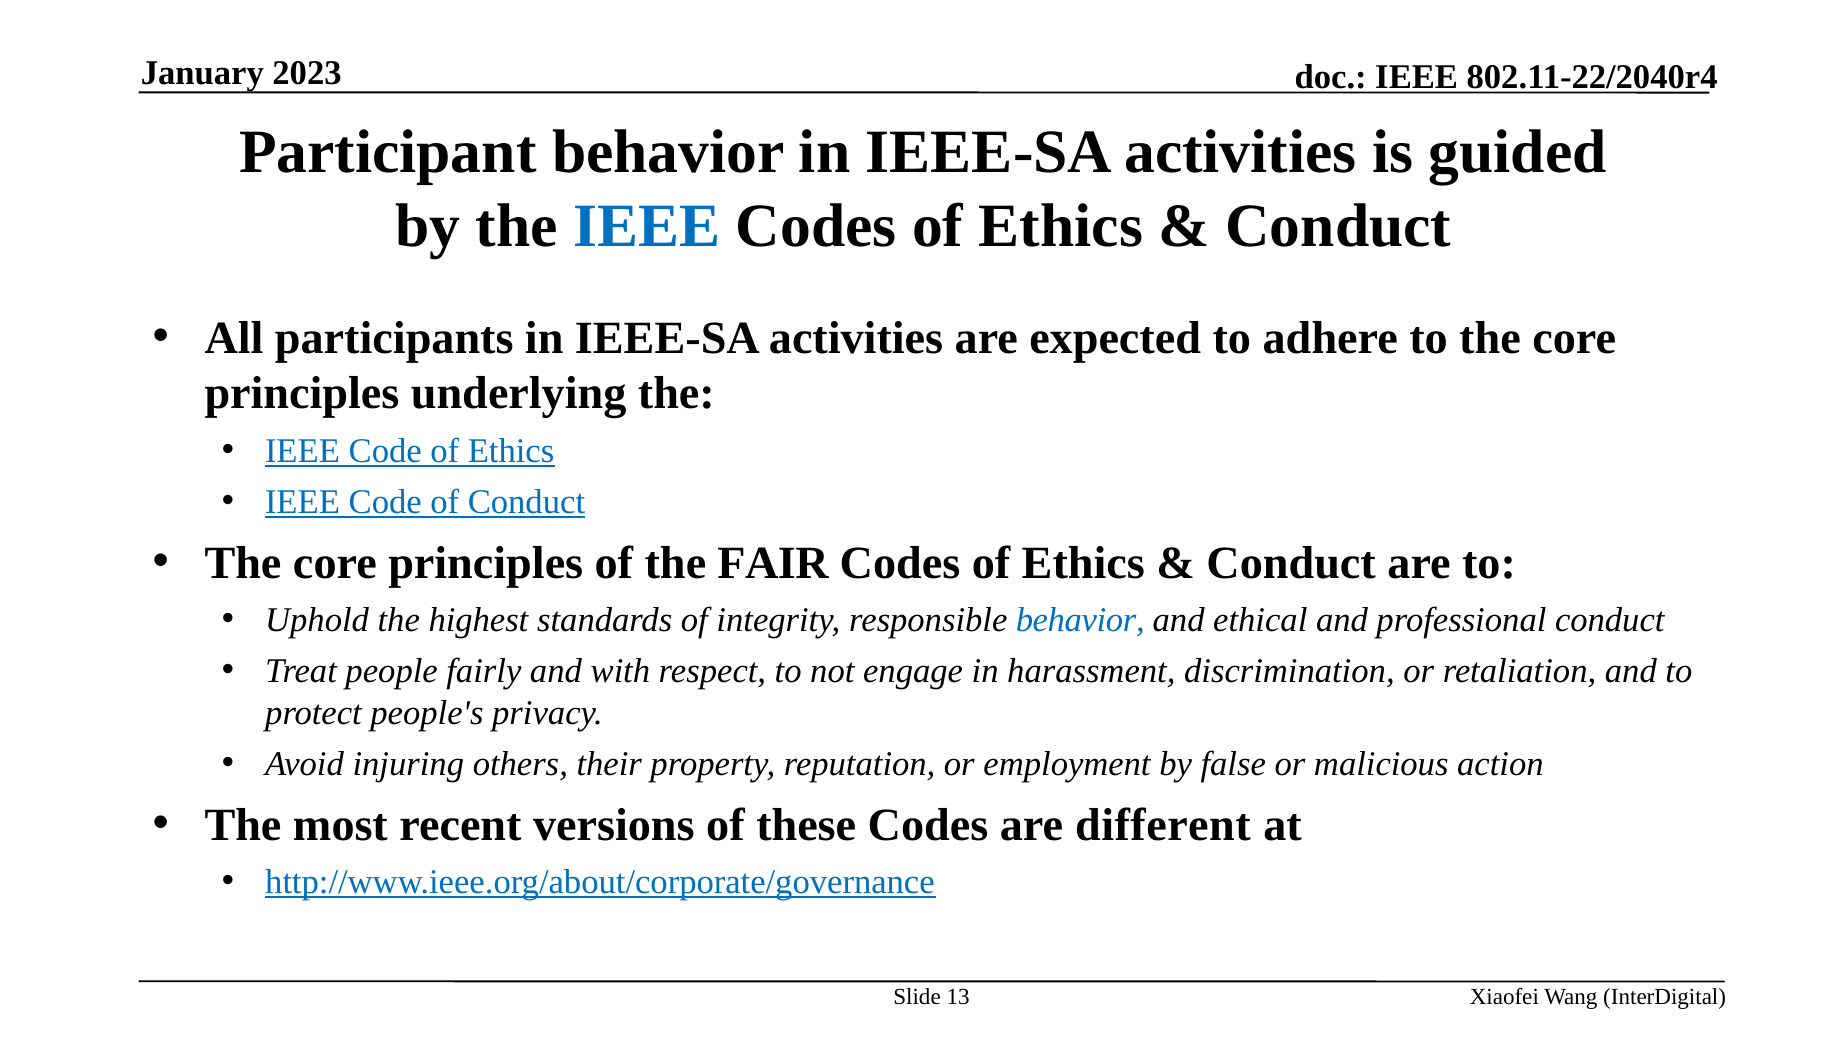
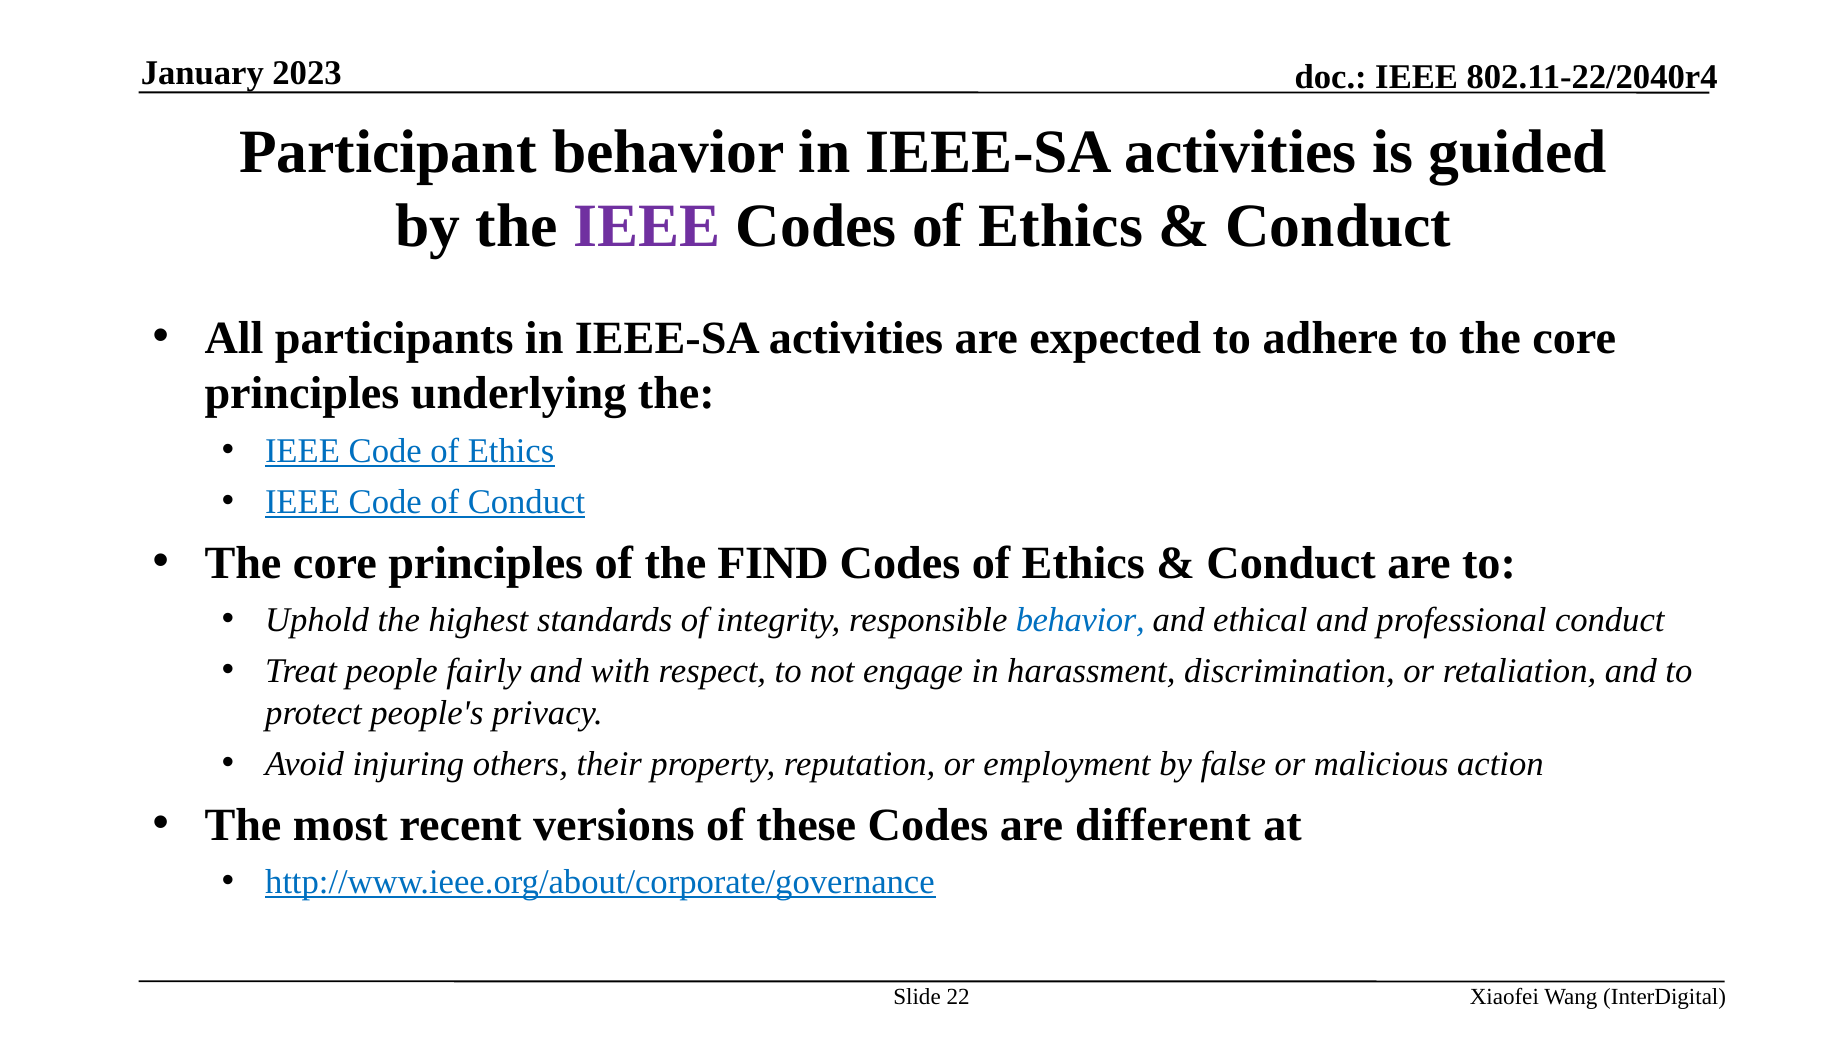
IEEE at (647, 226) colour: blue -> purple
FAIR: FAIR -> FIND
13: 13 -> 22
